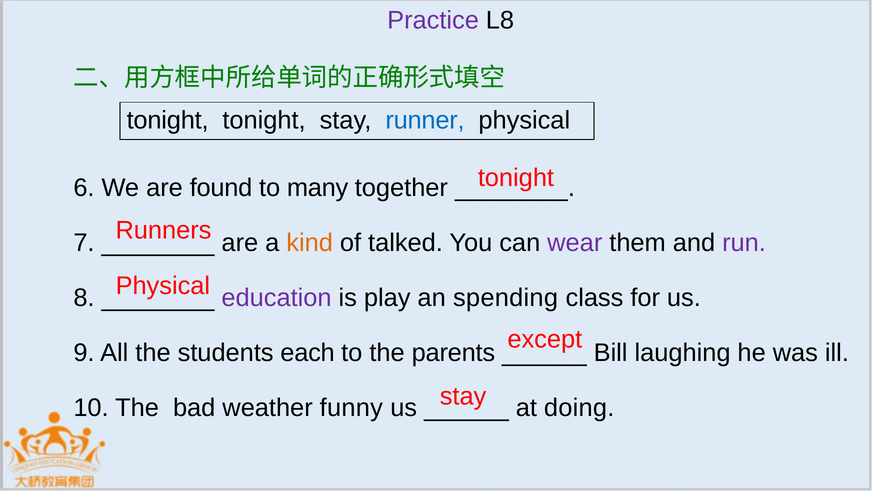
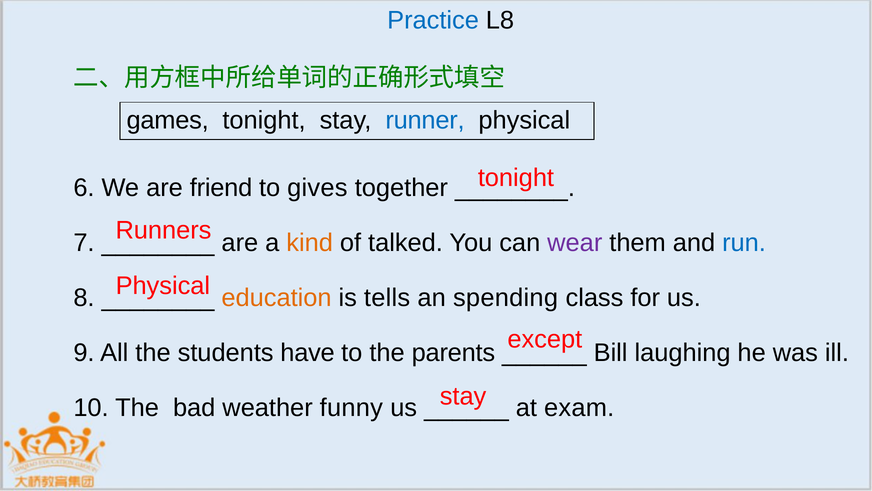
Practice colour: purple -> blue
tonight at (168, 120): tonight -> games
found: found -> friend
many: many -> gives
run colour: purple -> blue
education colour: purple -> orange
play: play -> tells
each: each -> have
doing: doing -> exam
